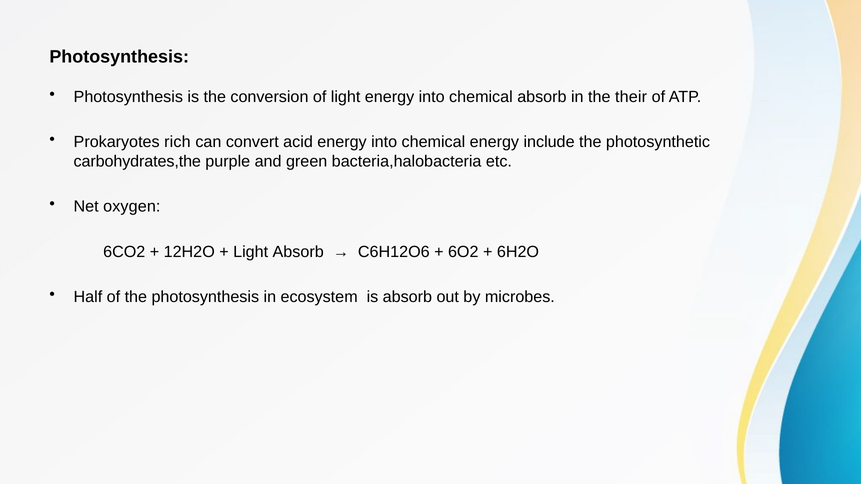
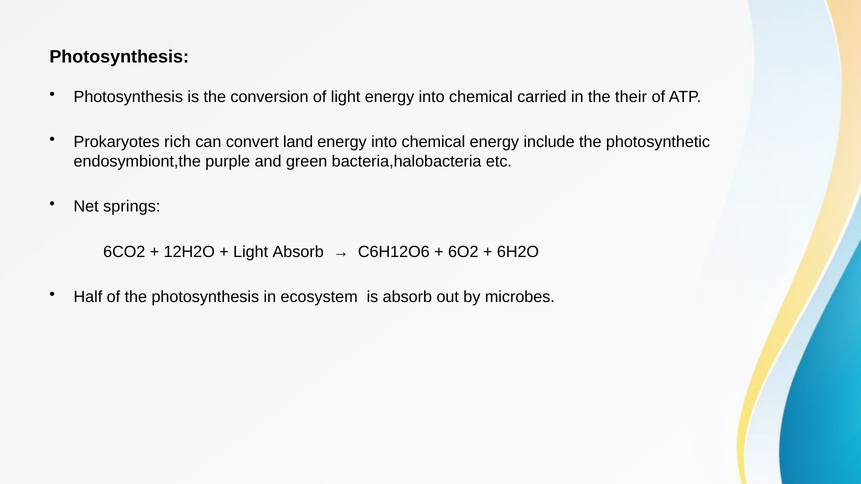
chemical absorb: absorb -> carried
acid: acid -> land
carbohydrates,the: carbohydrates,the -> endosymbiont,the
oxygen: oxygen -> springs
